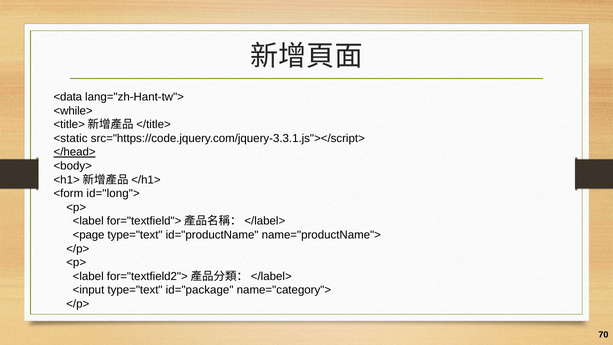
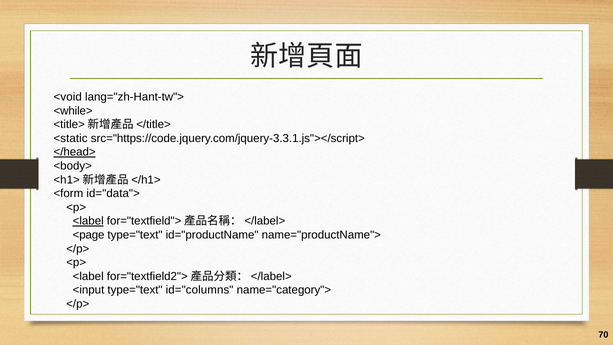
<data: <data -> <void
id="long">: id="long"> -> id="data">
<label at (88, 221) underline: none -> present
id="package: id="package -> id="columns
